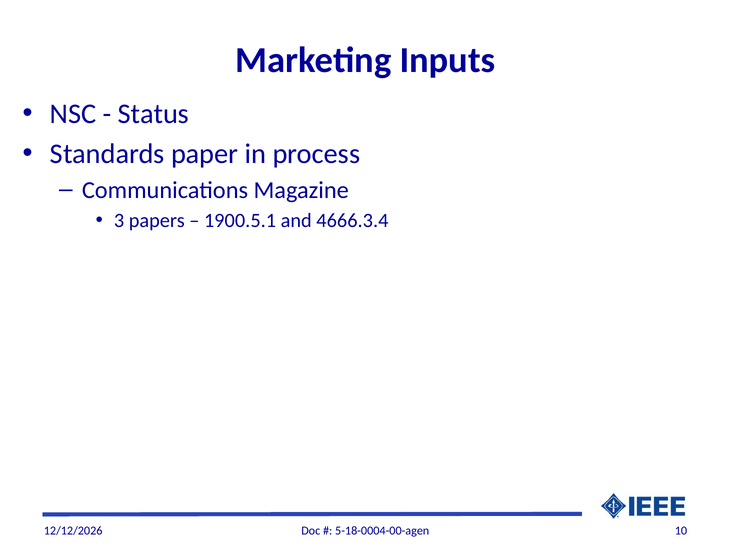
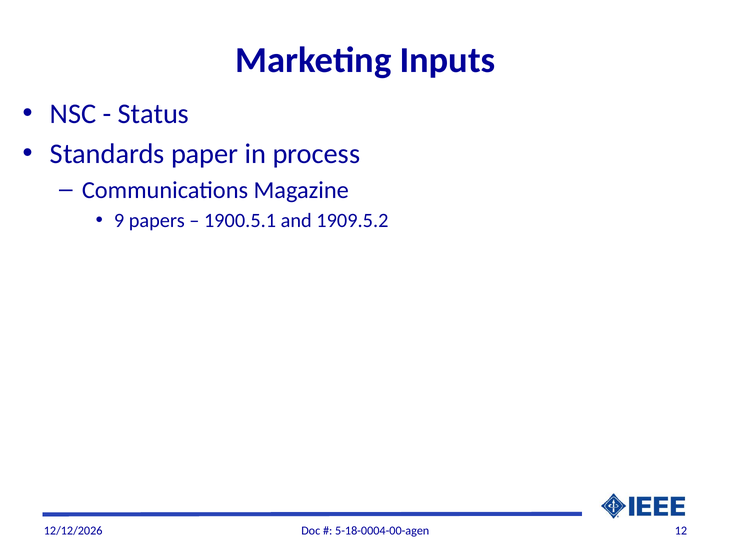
3: 3 -> 9
4666.3.4: 4666.3.4 -> 1909.5.2
10: 10 -> 12
